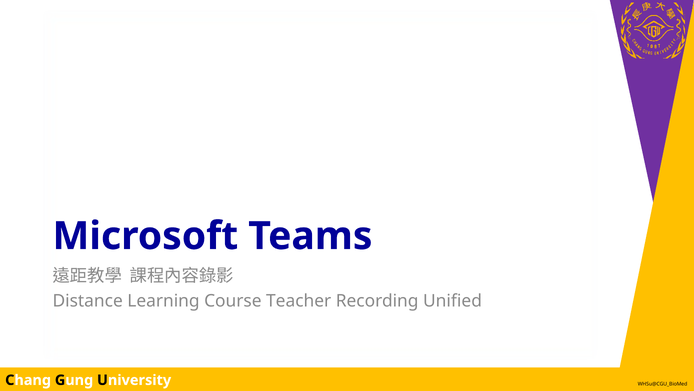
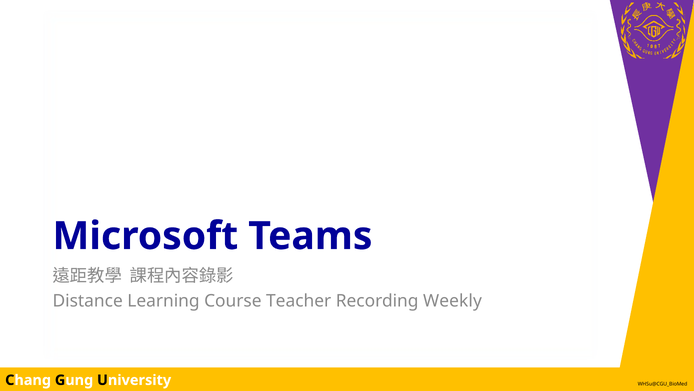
Unified: Unified -> Weekly
